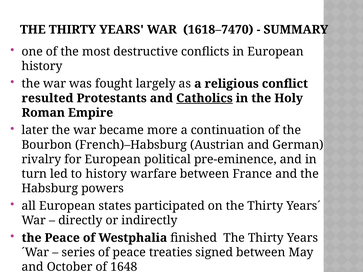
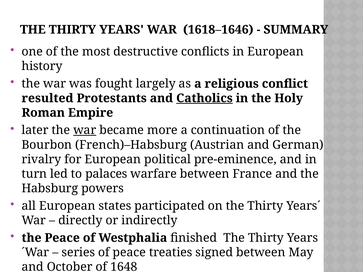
1618–7470: 1618–7470 -> 1618–1646
war at (85, 130) underline: none -> present
to history: history -> palaces
